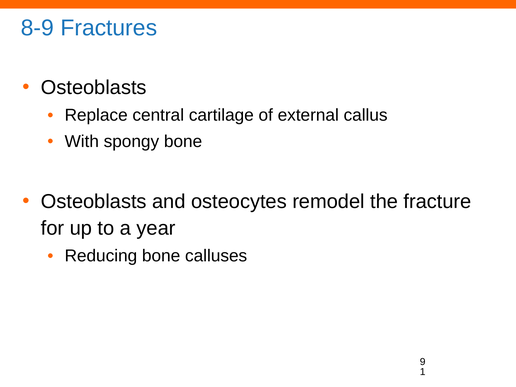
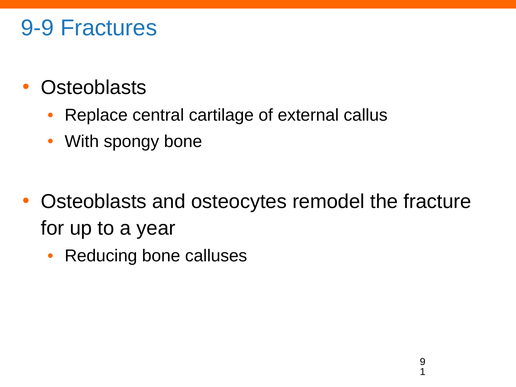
8-9: 8-9 -> 9-9
